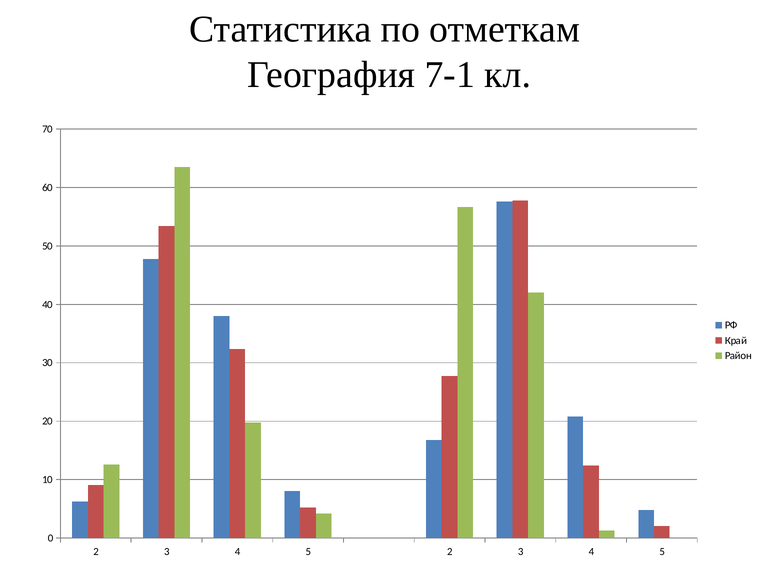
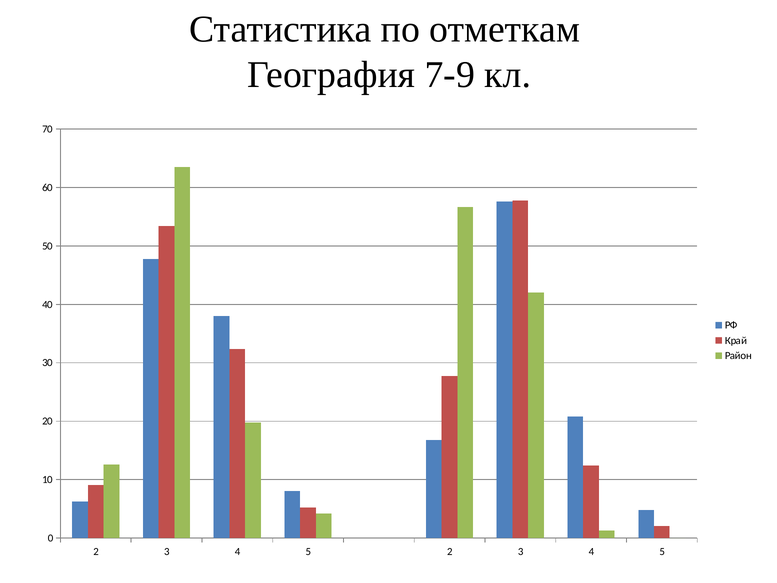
7-1: 7-1 -> 7-9
